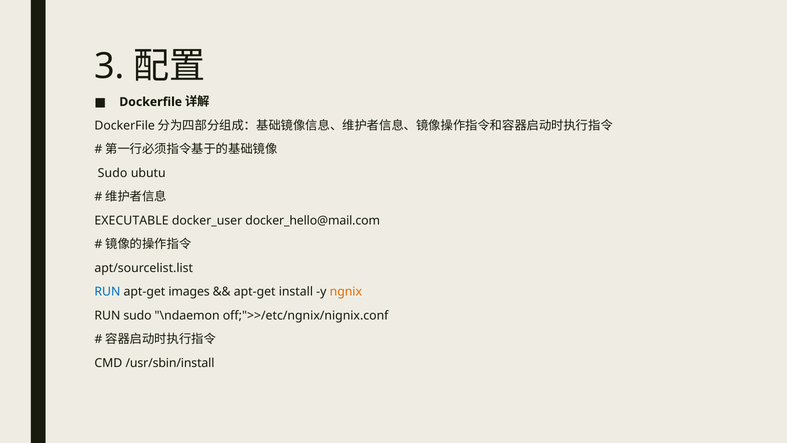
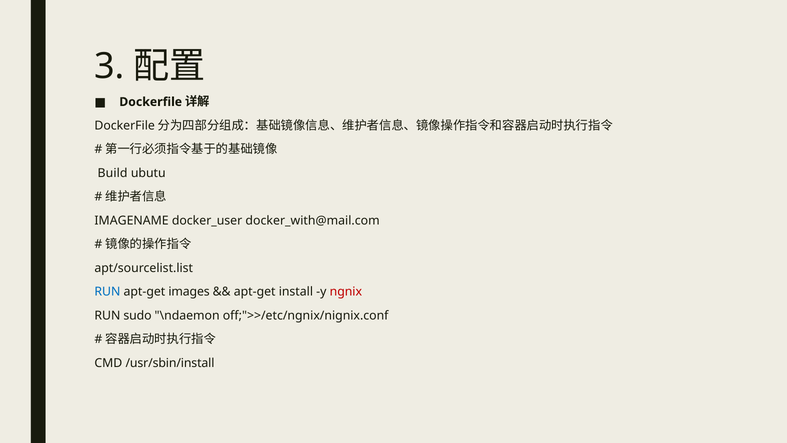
Sudo at (113, 173): Sudo -> Build
EXECUTABLE: EXECUTABLE -> IMAGENAME
docker_hello@mail.com: docker_hello@mail.com -> docker_with@mail.com
ngnix colour: orange -> red
